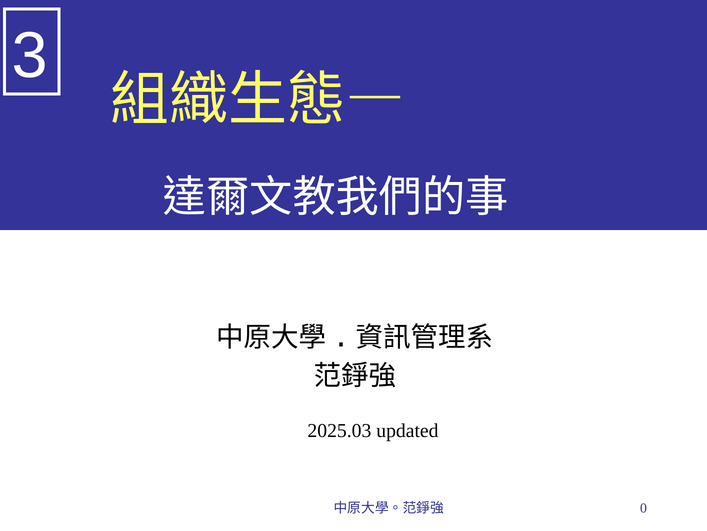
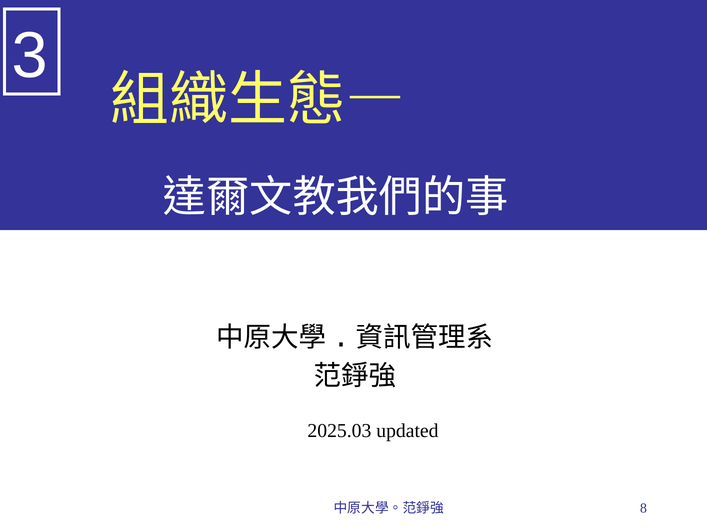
0: 0 -> 8
